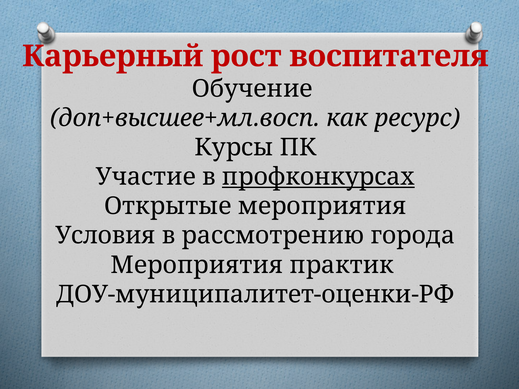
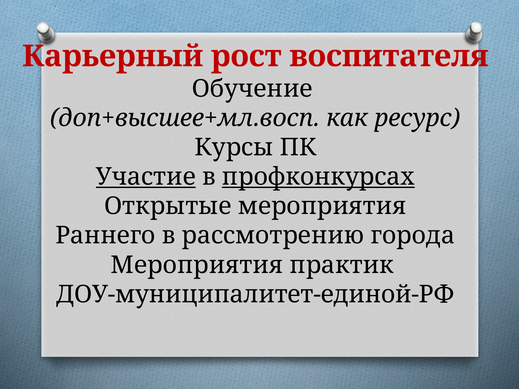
Участие underline: none -> present
Условия: Условия -> Раннего
ДОУ-муниципалитет-оценки-РФ: ДОУ-муниципалитет-оценки-РФ -> ДОУ-муниципалитет-единой-РФ
